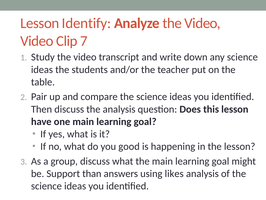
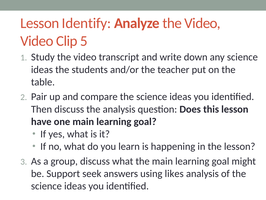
7: 7 -> 5
good: good -> learn
than: than -> seek
